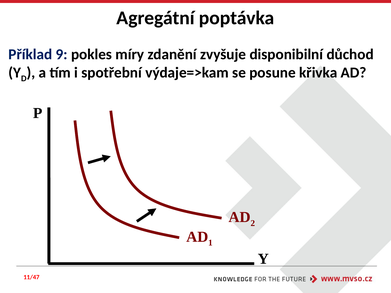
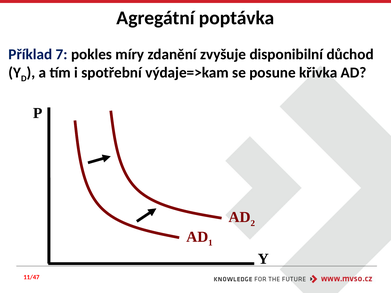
9: 9 -> 7
